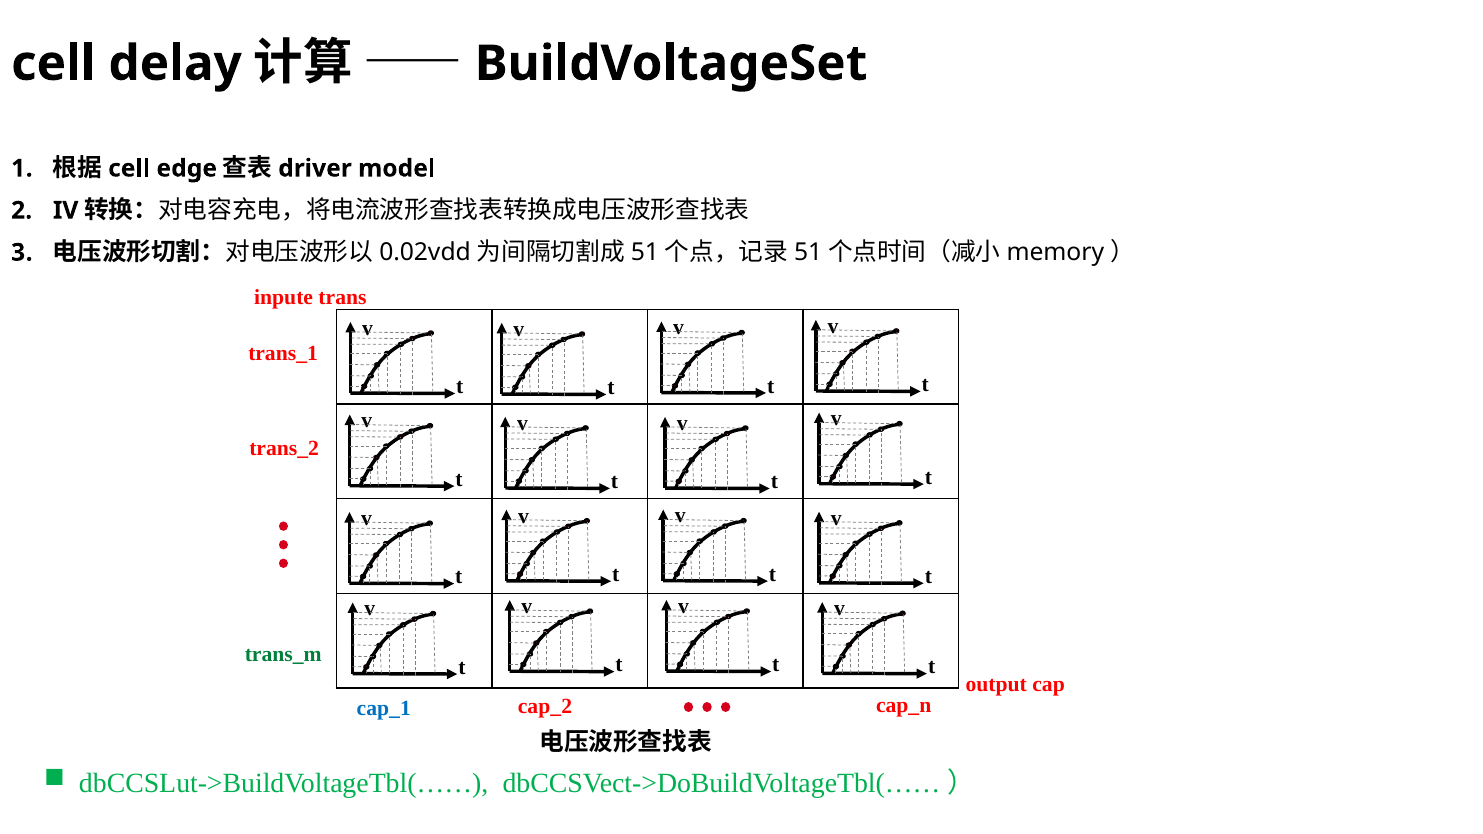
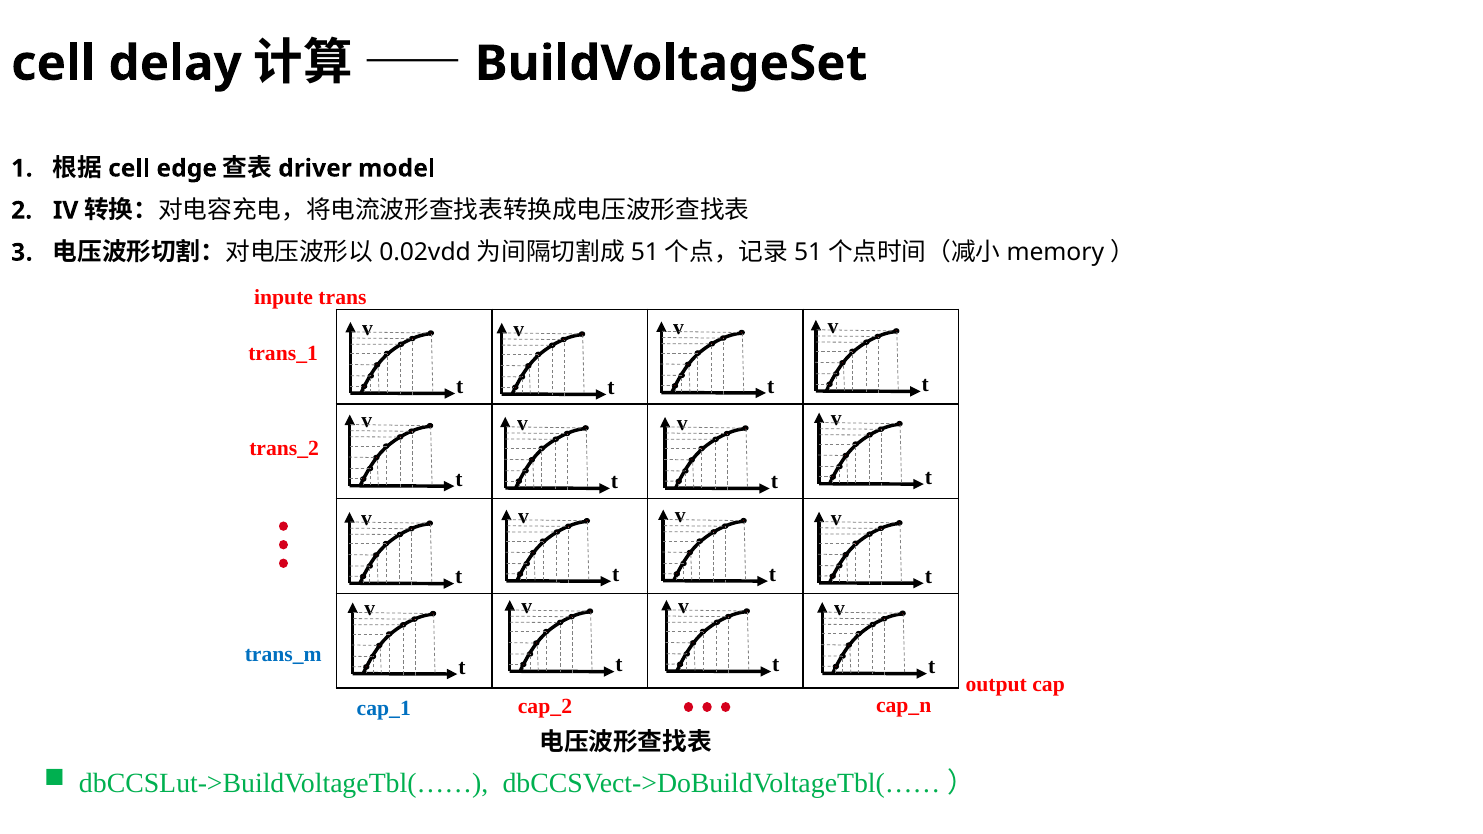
trans_m colour: green -> blue
